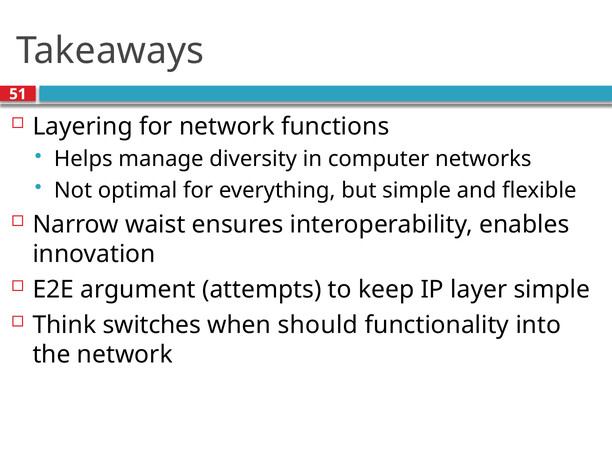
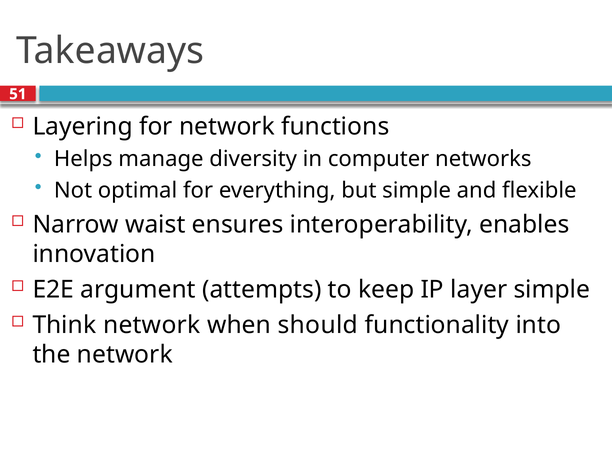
Think switches: switches -> network
